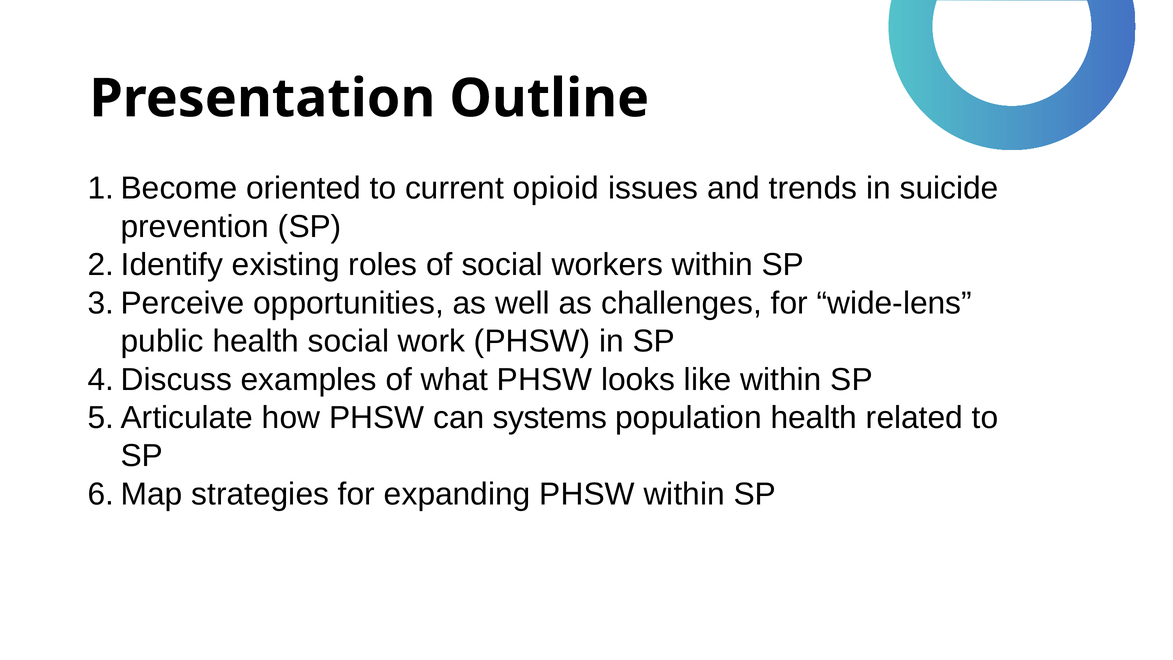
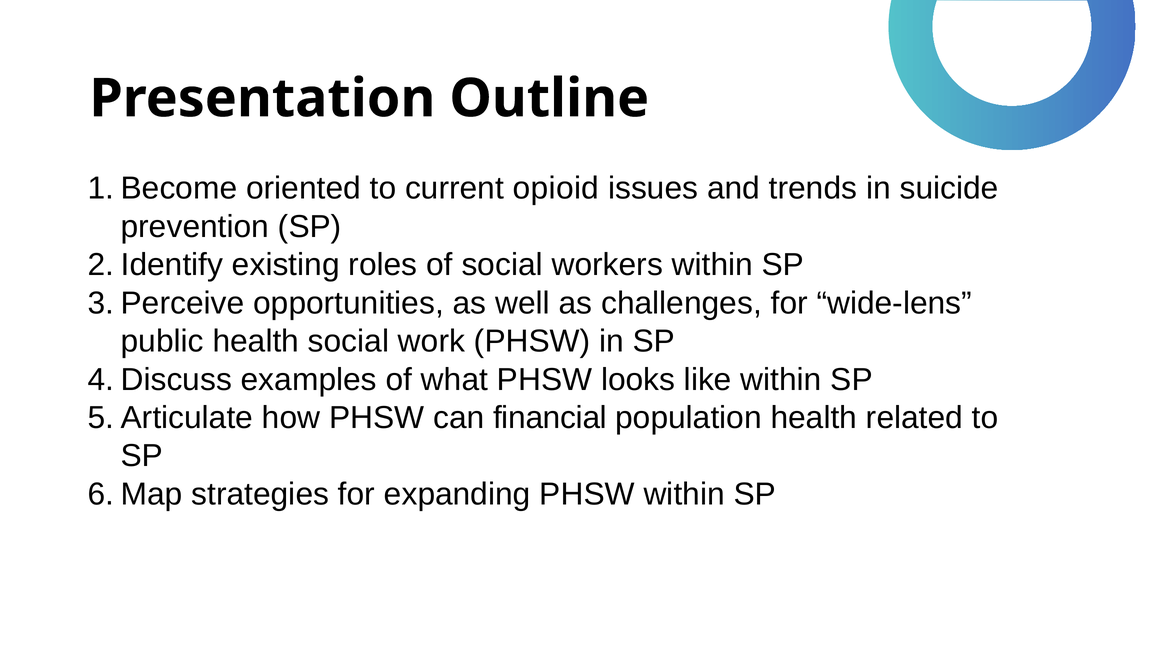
systems: systems -> financial
